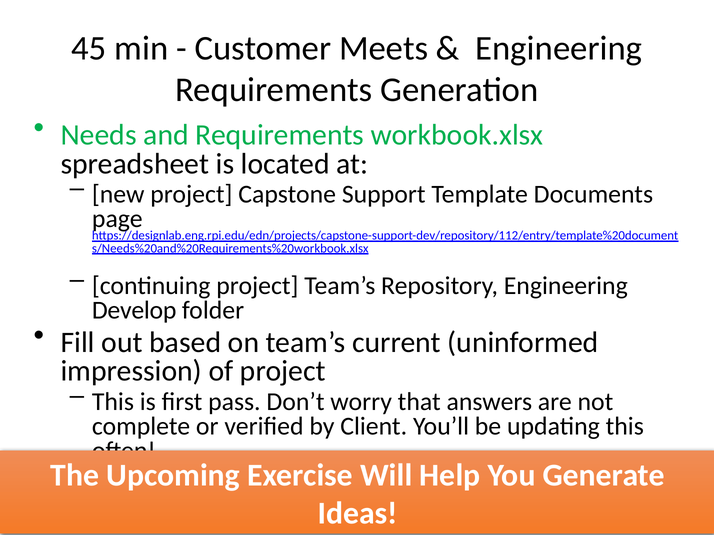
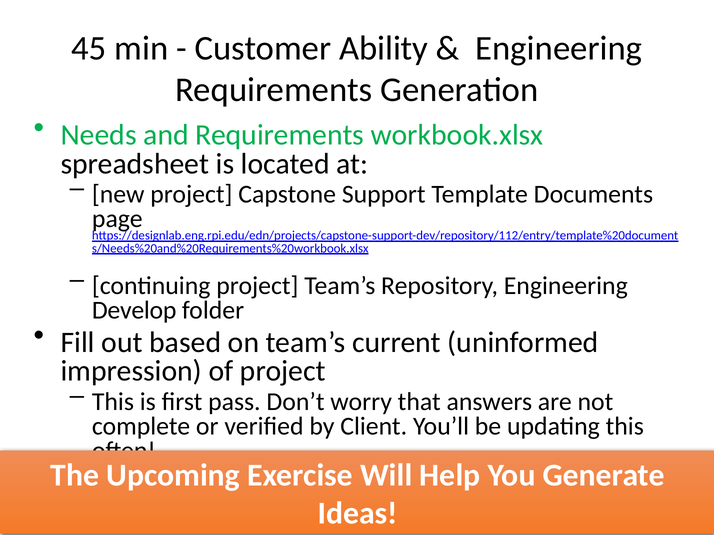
Meets: Meets -> Ability
